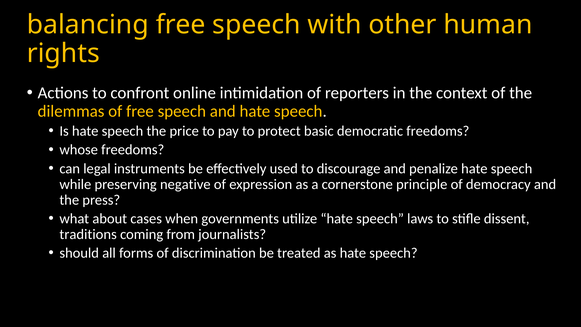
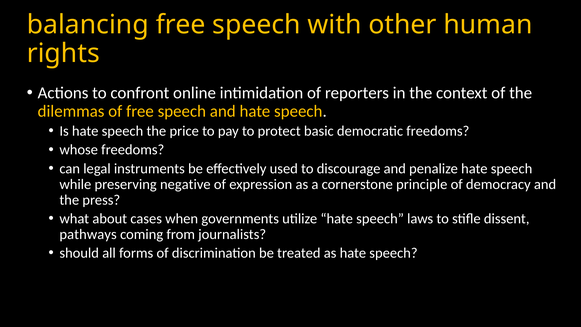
traditions: traditions -> pathways
